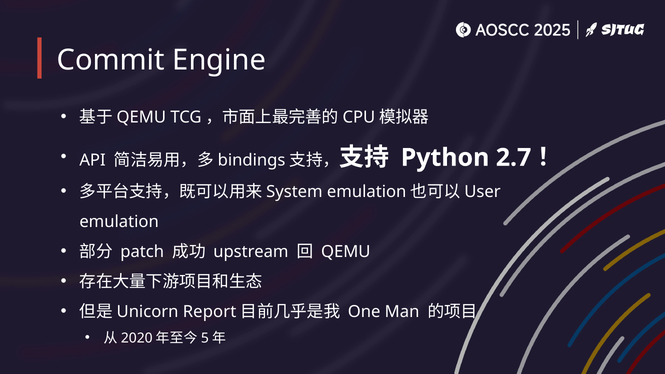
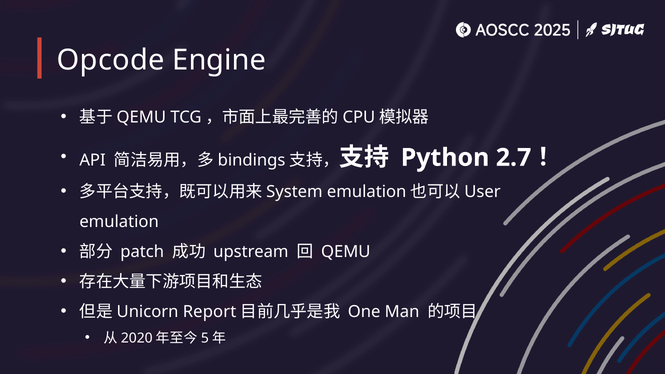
Commit: Commit -> Opcode
